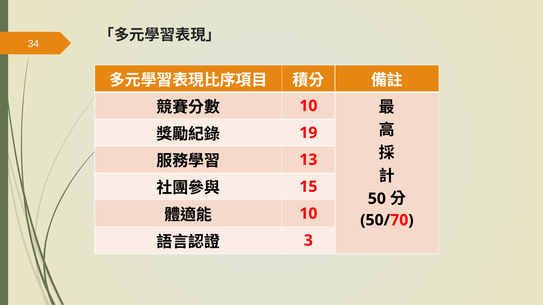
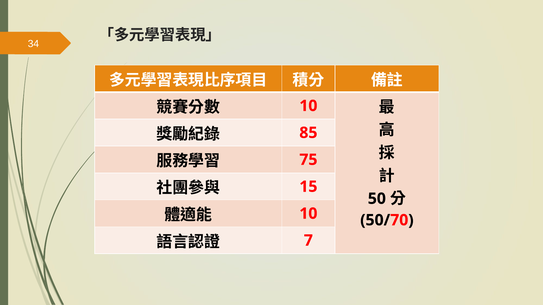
19: 19 -> 85
13: 13 -> 75
3: 3 -> 7
